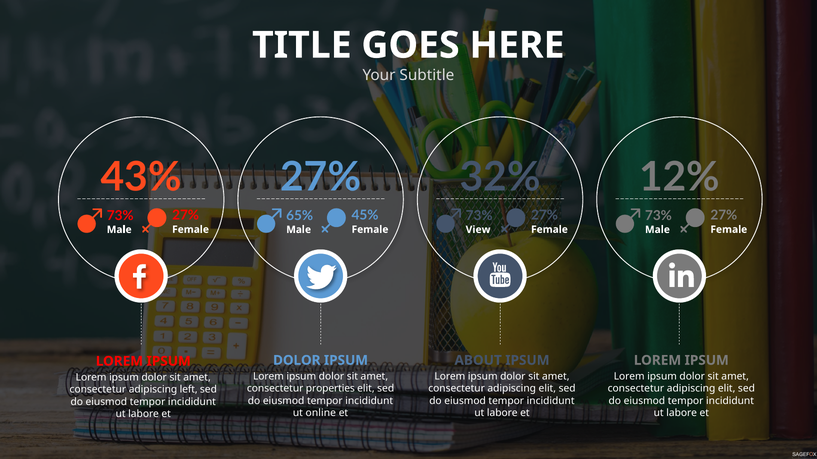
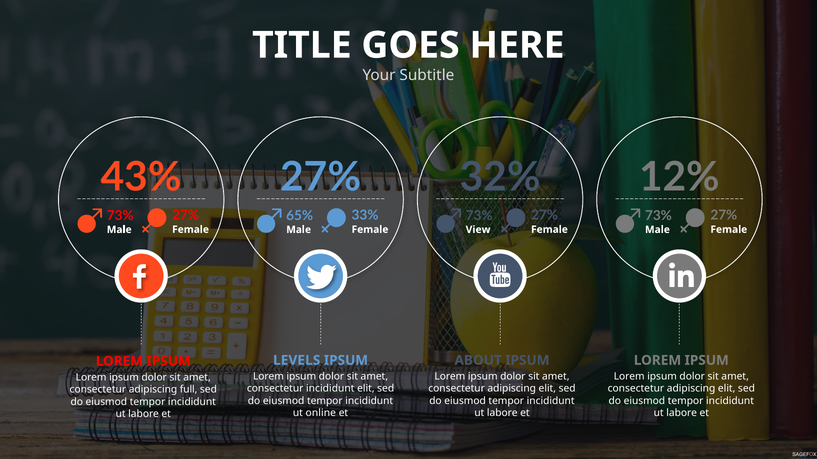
45%: 45% -> 33%
DOLOR at (297, 361): DOLOR -> LEVELS
consectetur properties: properties -> incididunt
left: left -> full
